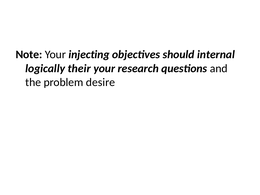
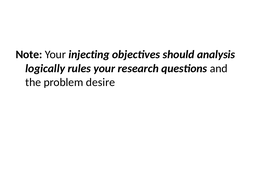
internal: internal -> analysis
their: their -> rules
